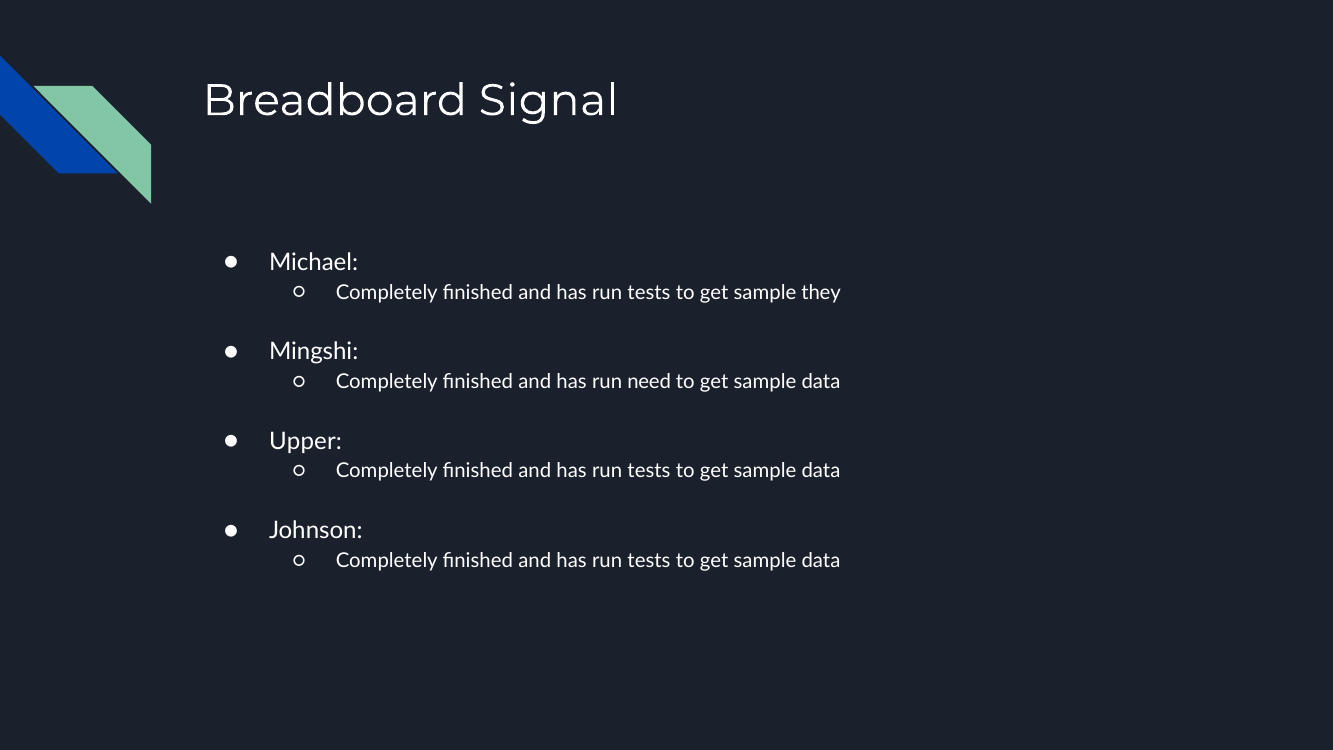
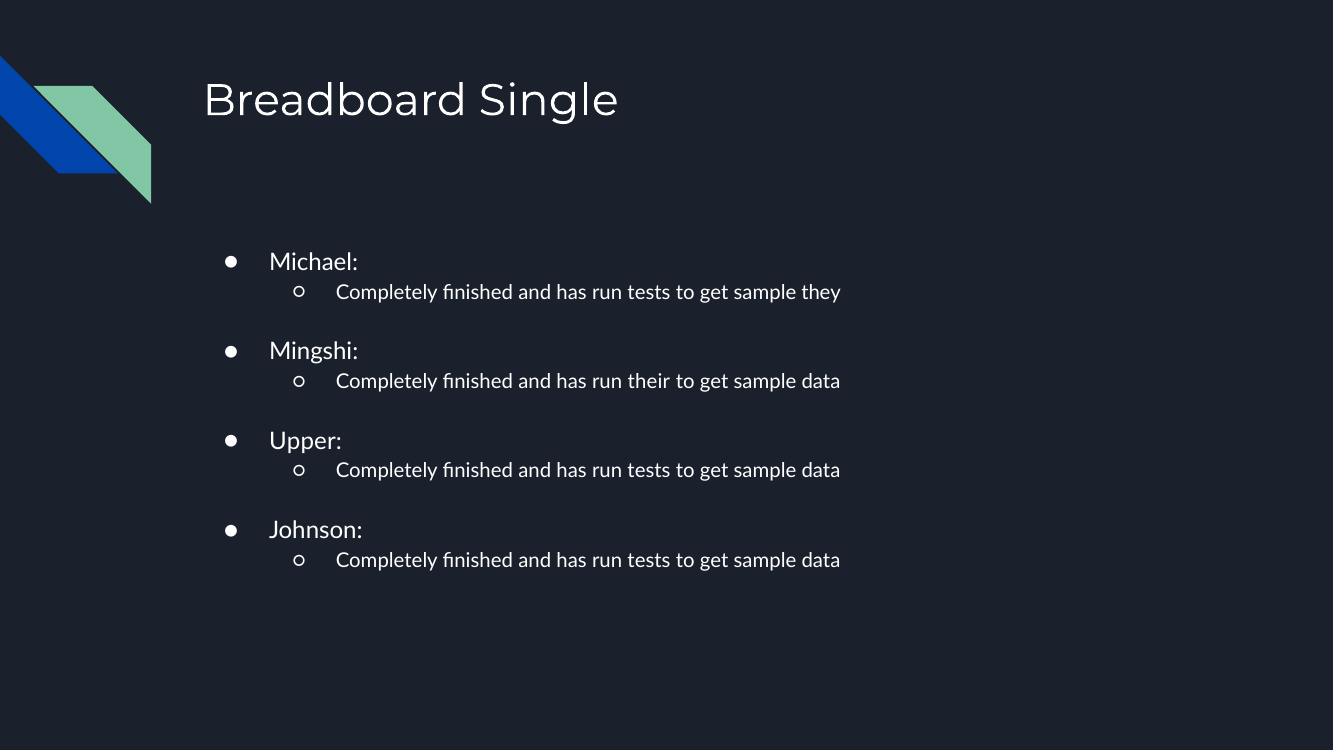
Signal: Signal -> Single
need: need -> their
